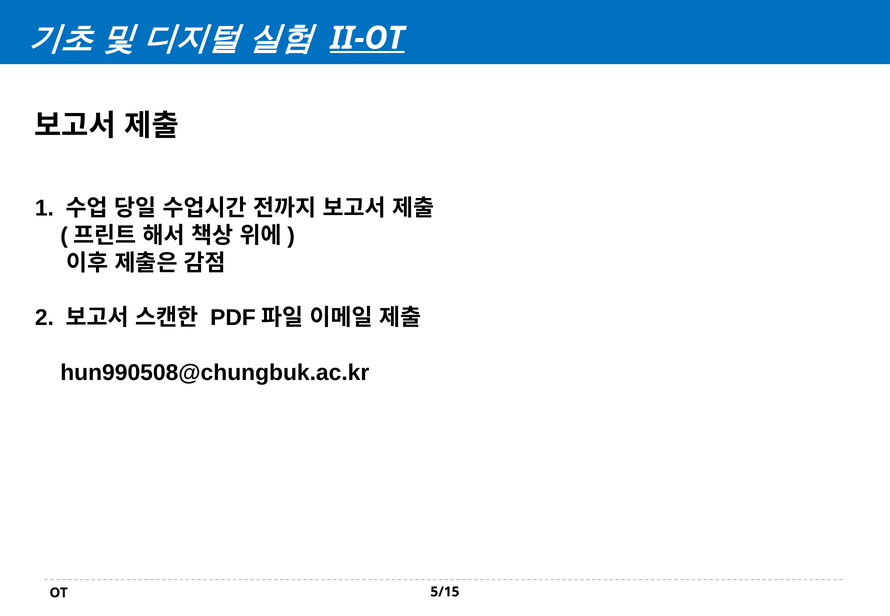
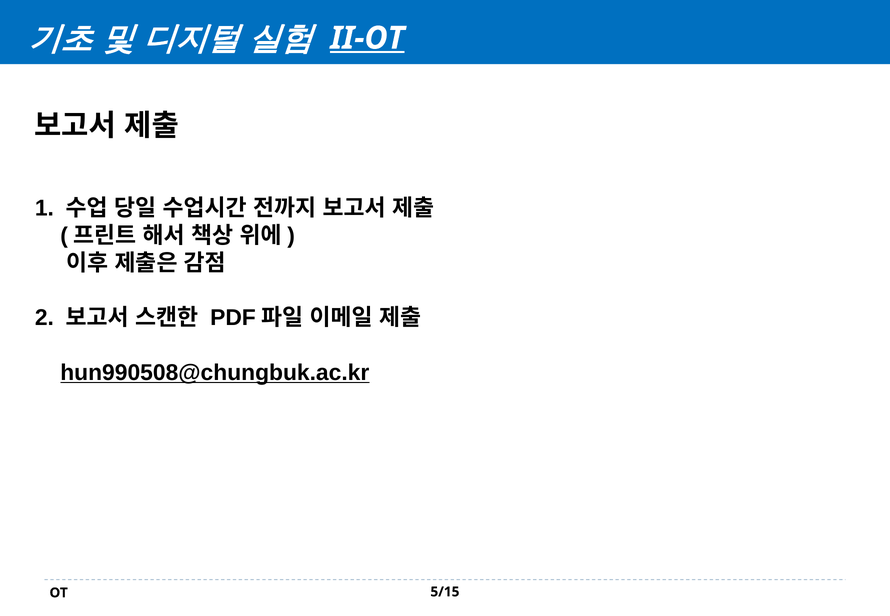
hun990508@chungbuk.ac.kr underline: none -> present
